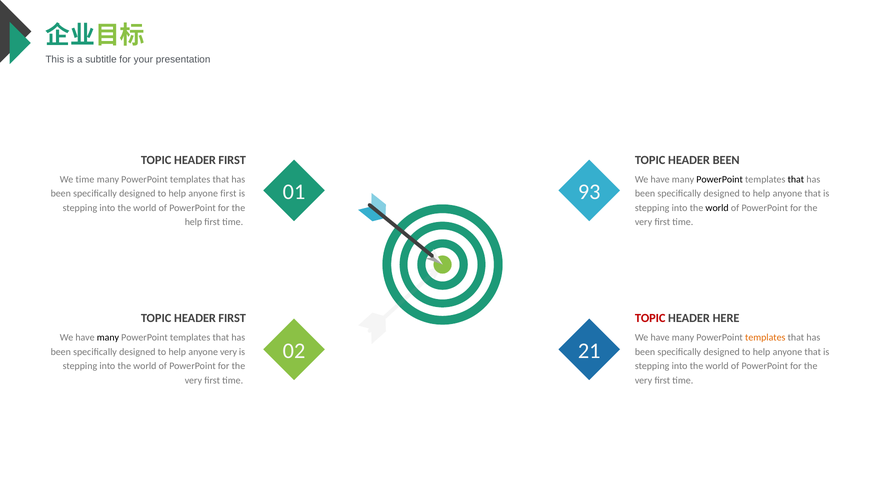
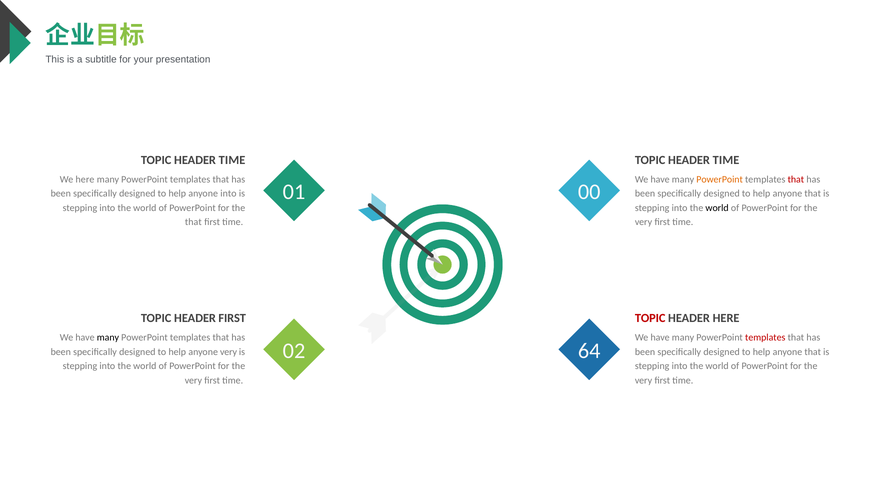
FIRST at (232, 160): FIRST -> TIME
BEEN at (726, 160): BEEN -> TIME
We time: time -> here
PowerPoint at (720, 179) colour: black -> orange
that at (796, 179) colour: black -> red
93: 93 -> 00
anyone first: first -> into
help at (193, 222): help -> that
templates at (765, 338) colour: orange -> red
21: 21 -> 64
